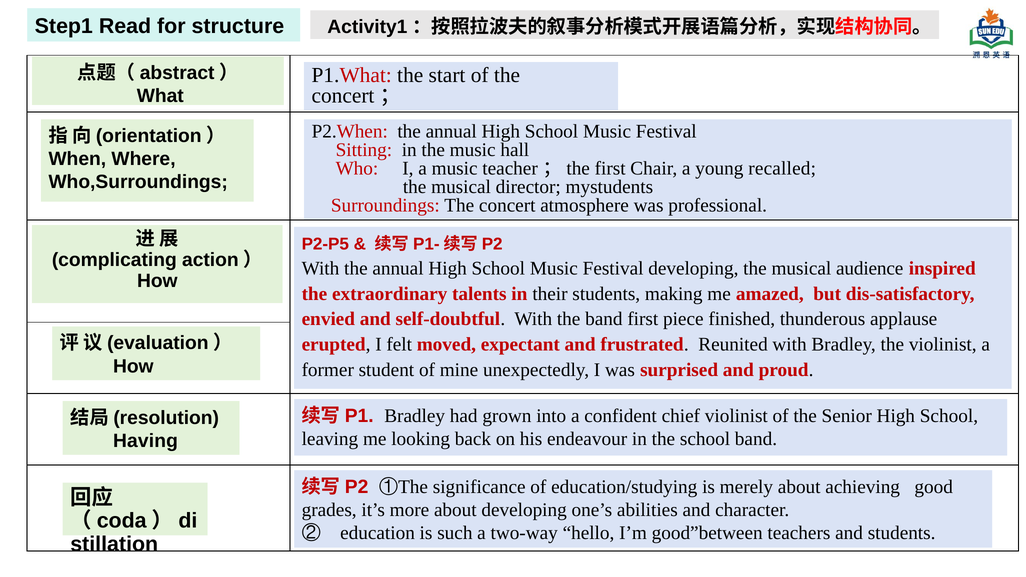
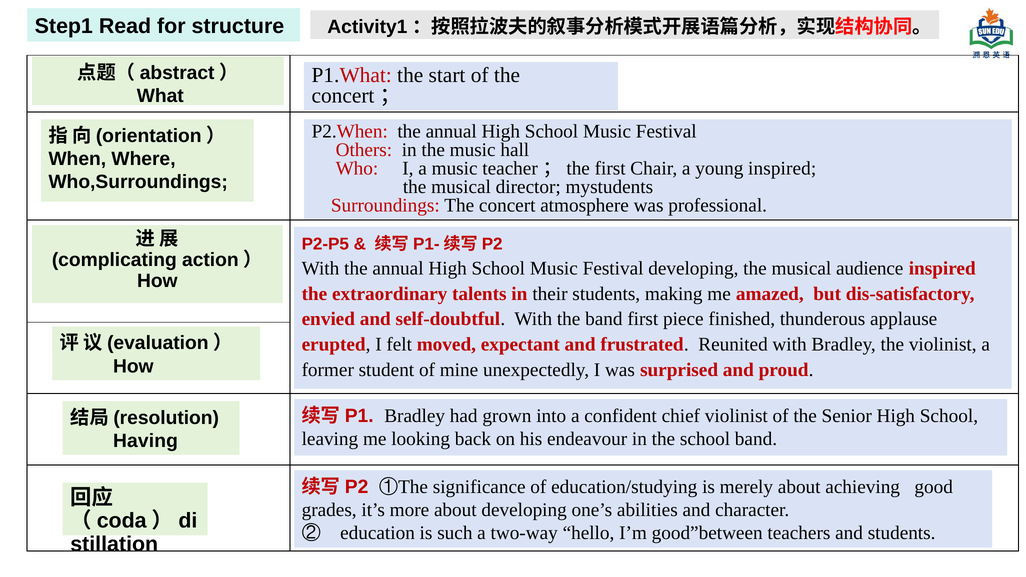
Sitting: Sitting -> Others
young recalled: recalled -> inspired
